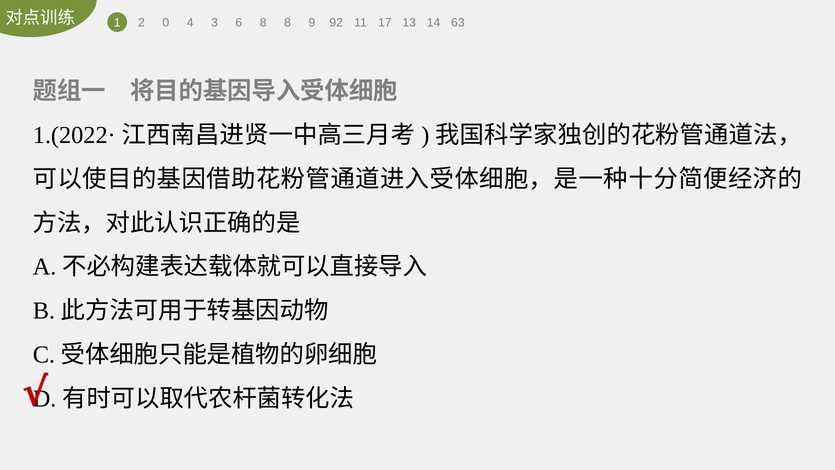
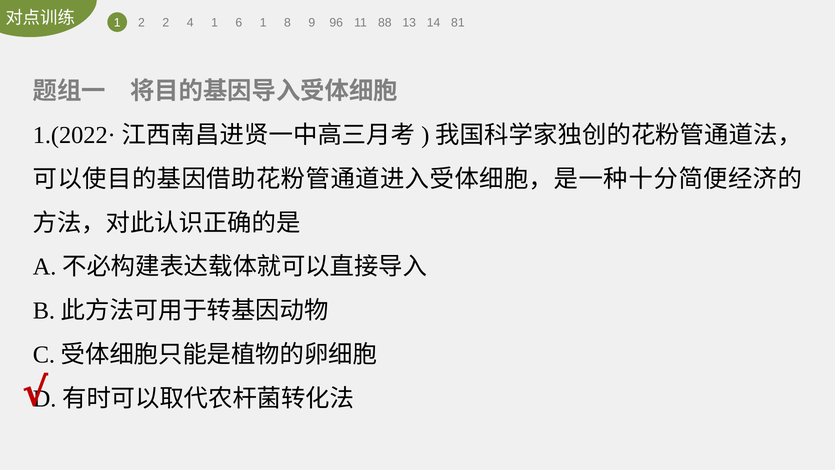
2 0: 0 -> 2
4 3: 3 -> 1
6 8: 8 -> 1
92: 92 -> 96
17: 17 -> 88
63: 63 -> 81
